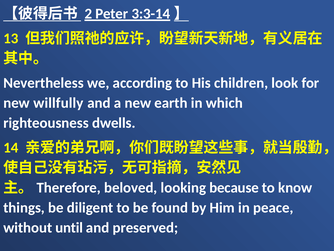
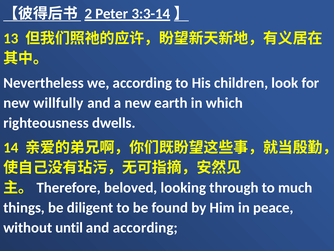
because: because -> through
know: know -> much
and preserved: preserved -> according
